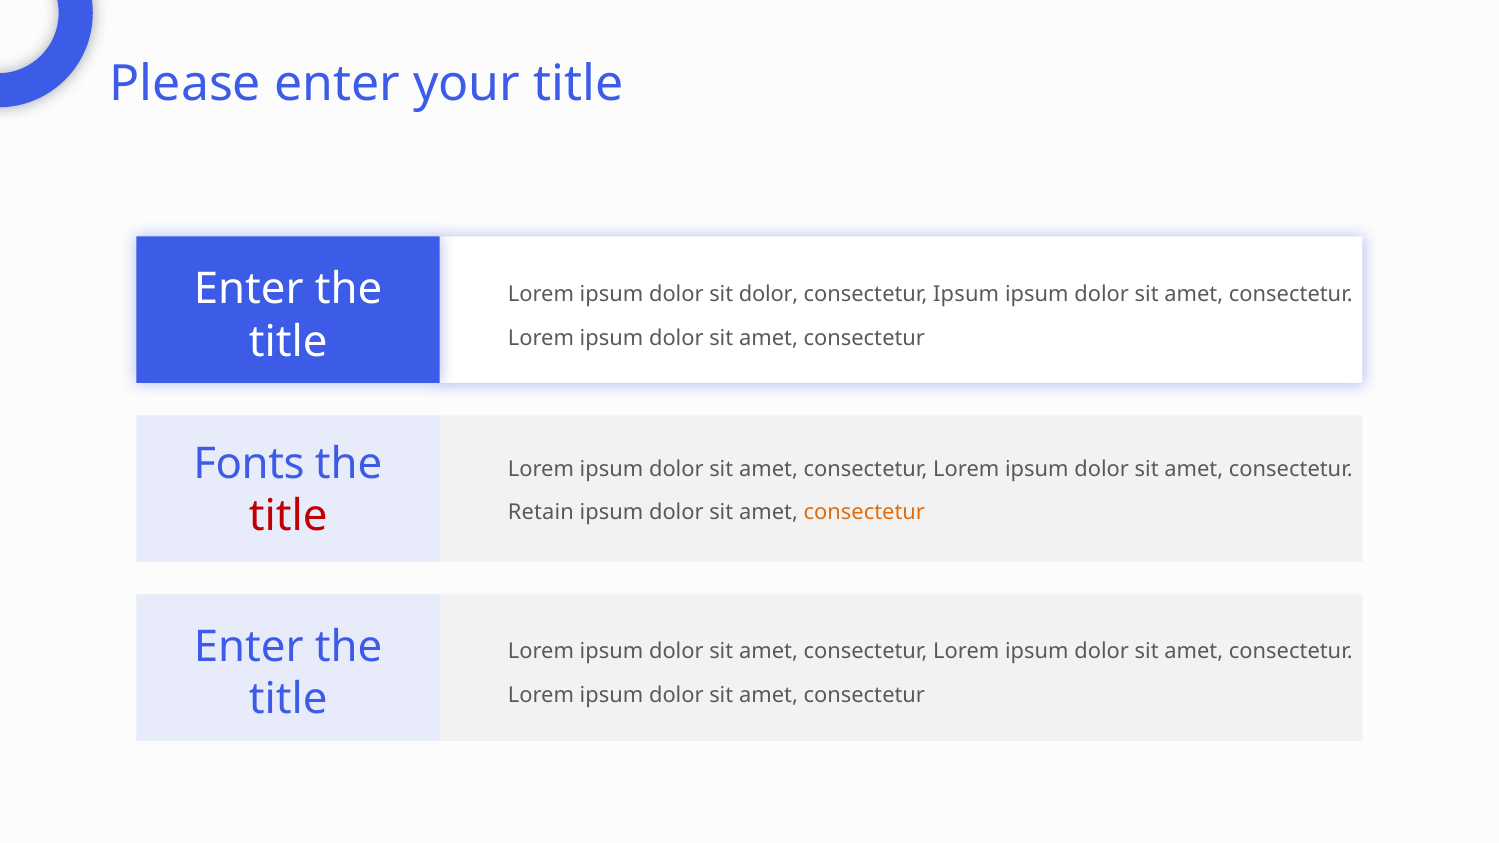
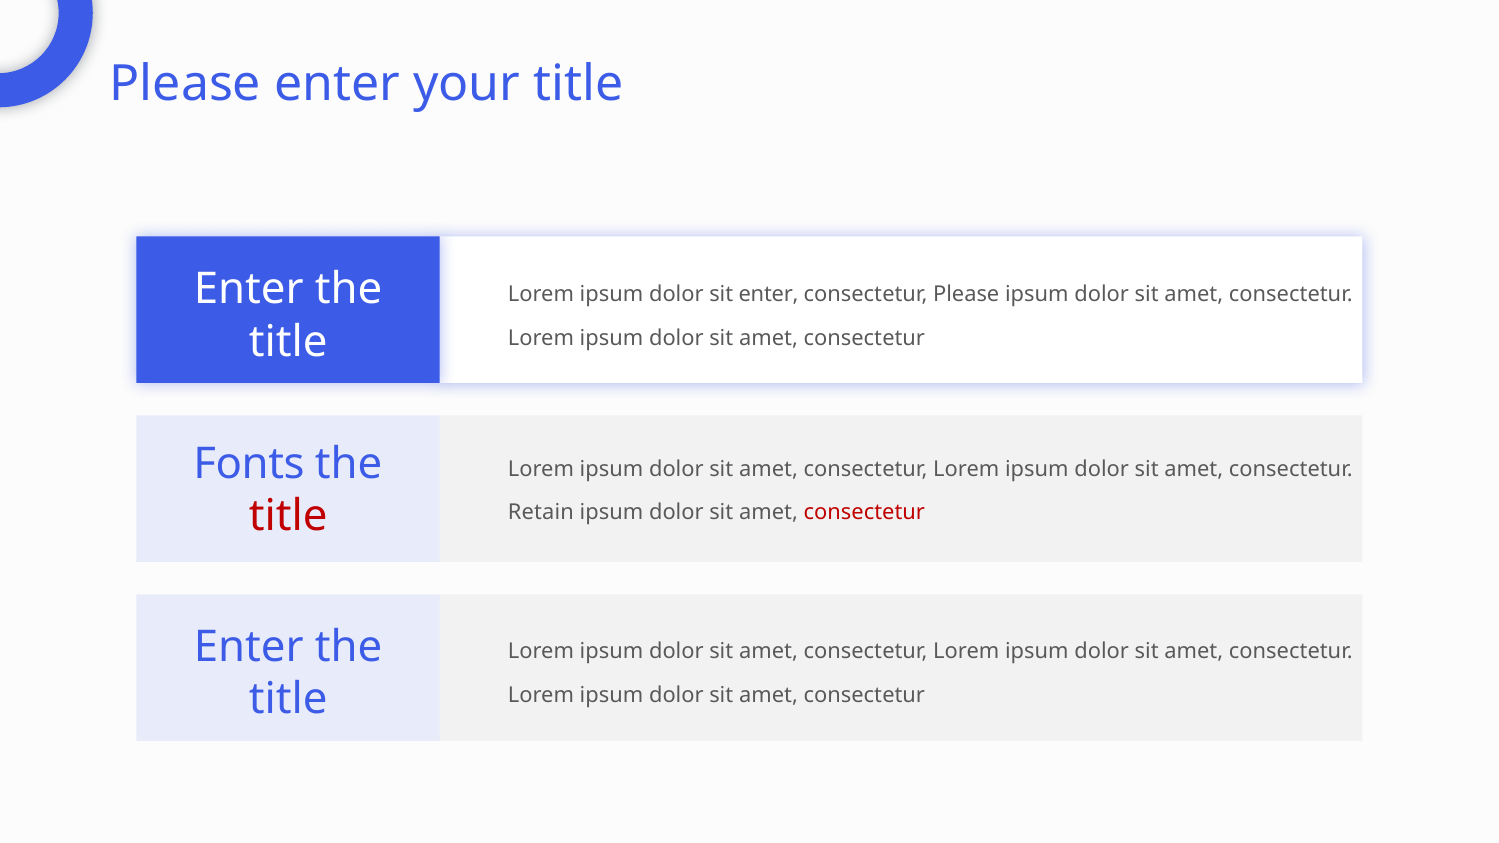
sit dolor: dolor -> enter
Ipsum at (966, 295): Ipsum -> Please
consectetur at (864, 513) colour: orange -> red
